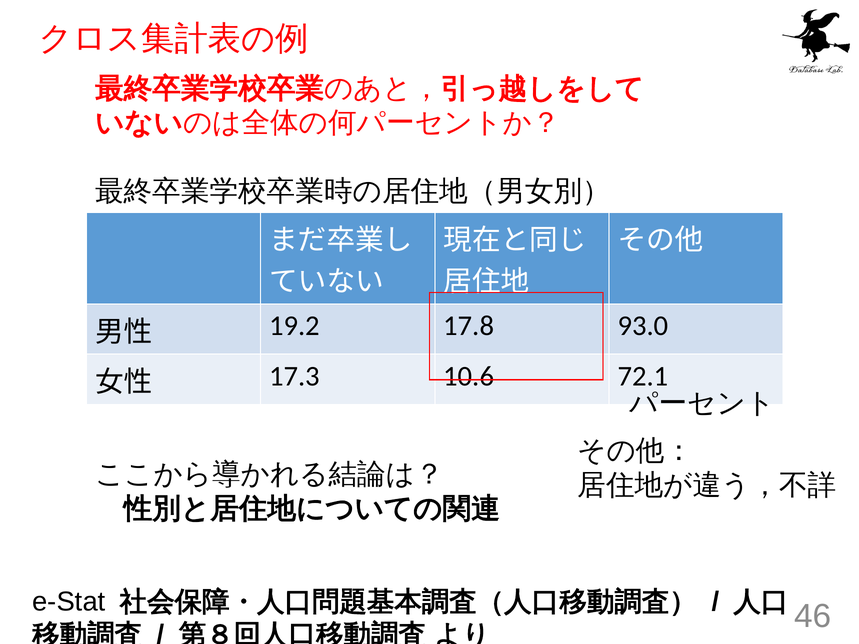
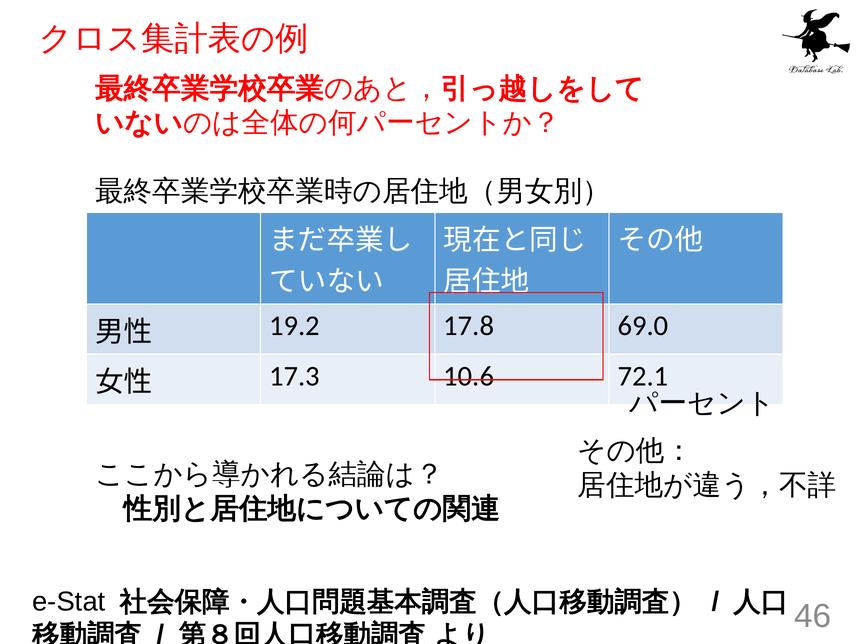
93.0: 93.0 -> 69.0
